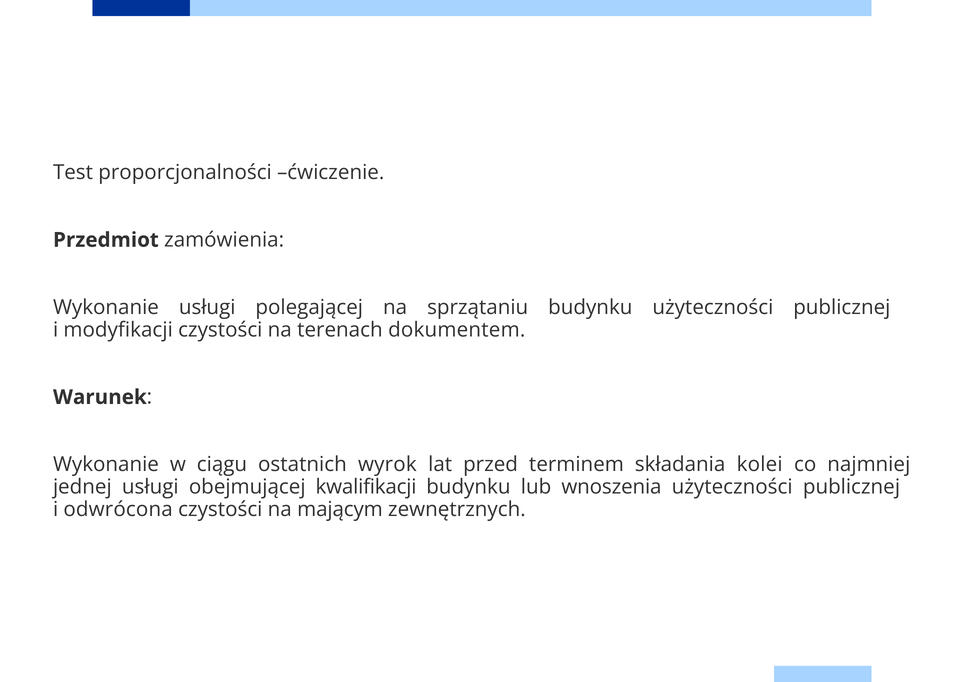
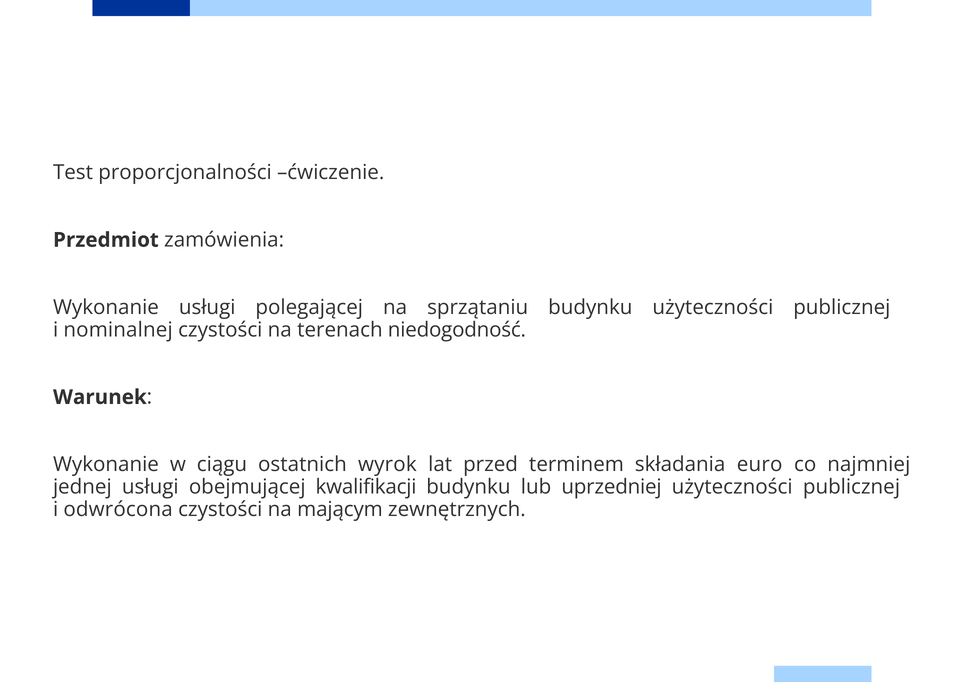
modyfikacji: modyfikacji -> nominalnej
dokumentem: dokumentem -> niedogodność
kolei: kolei -> euro
wnoszenia: wnoszenia -> uprzedniej
